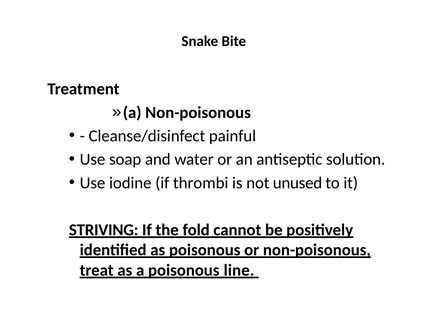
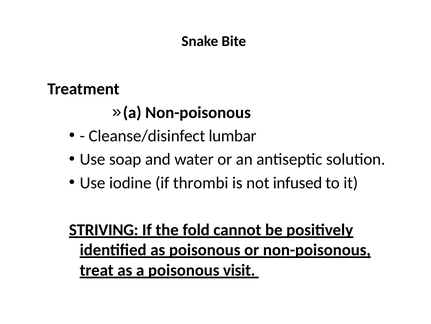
painful: painful -> lumbar
unused: unused -> infused
line: line -> visit
